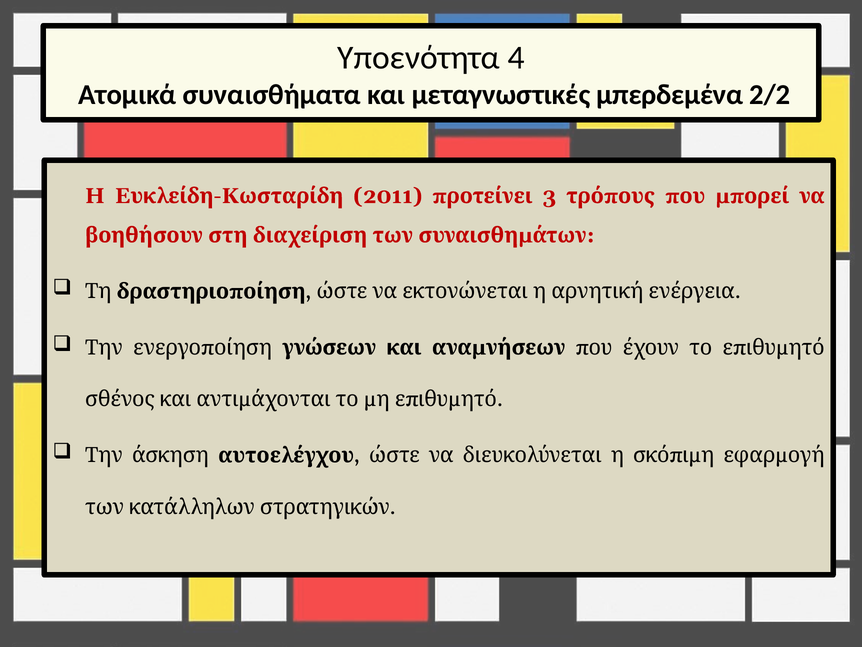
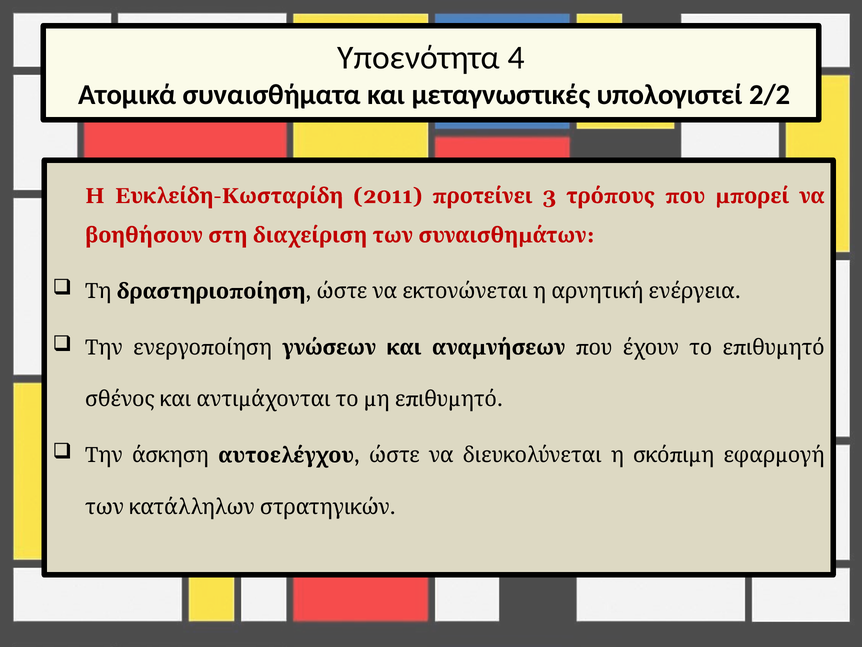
μπερδεμένα: μπερδεμένα -> υπολογιστεί
